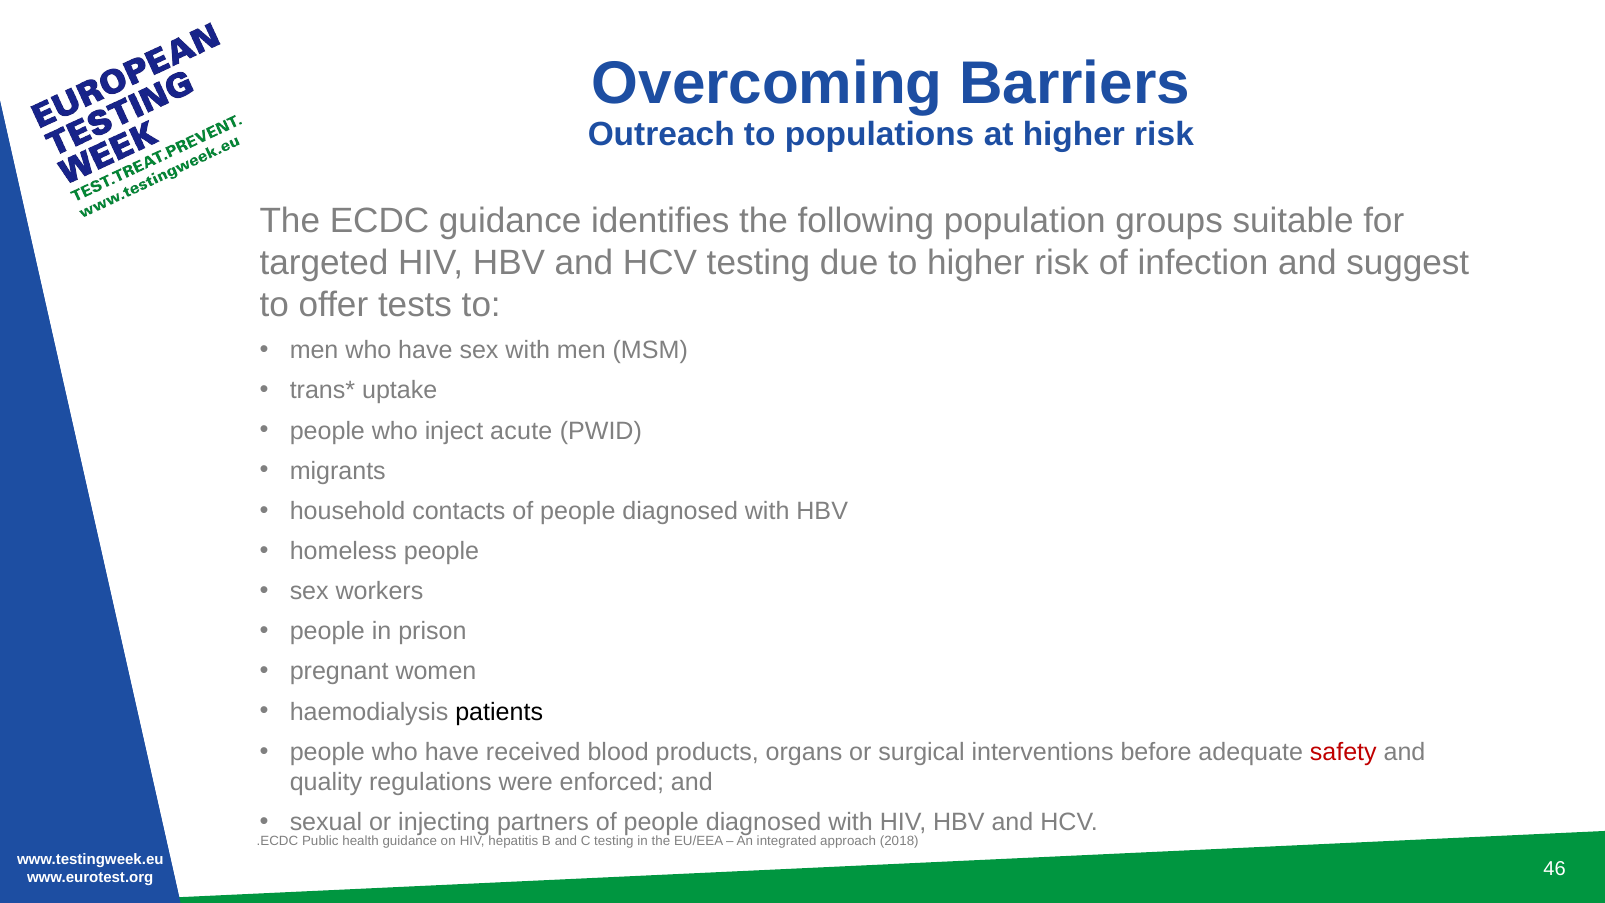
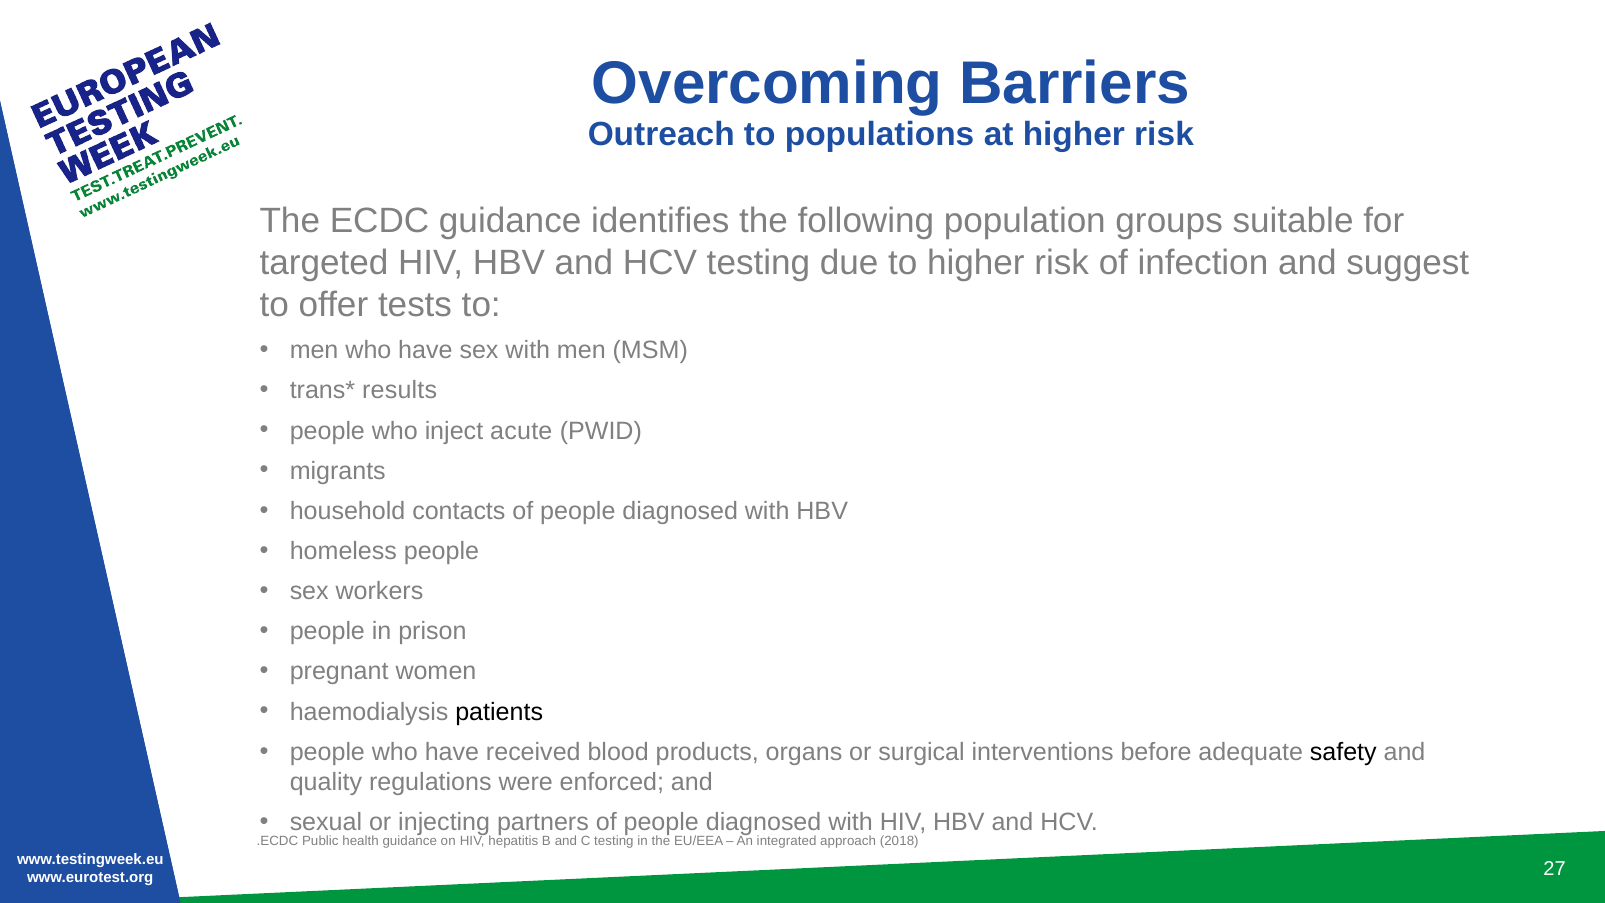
uptake: uptake -> results
safety colour: red -> black
46: 46 -> 27
